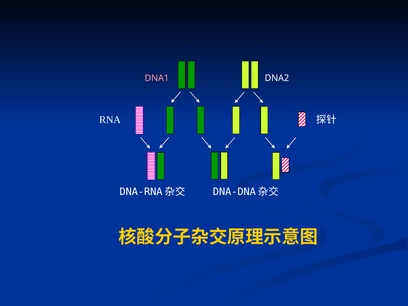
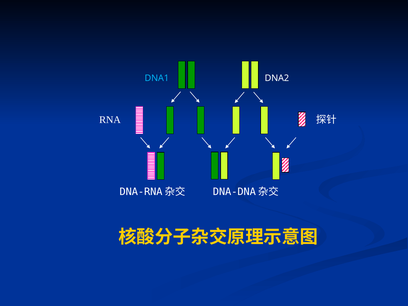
DNA1 colour: pink -> light blue
